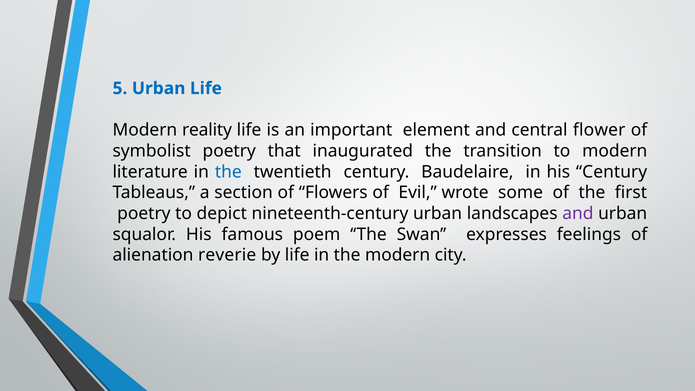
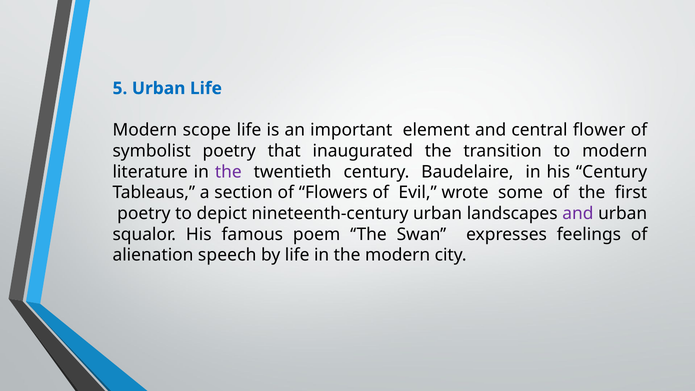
reality: reality -> scope
the at (228, 172) colour: blue -> purple
reverie: reverie -> speech
